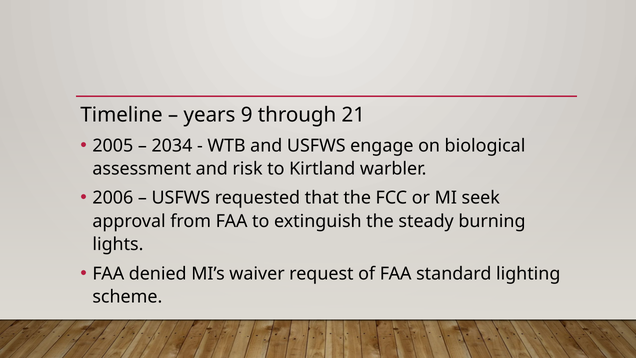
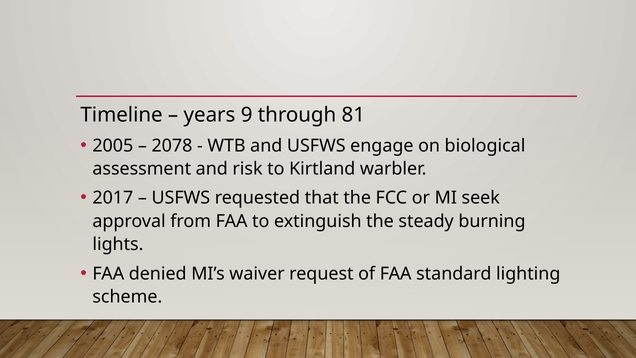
21: 21 -> 81
2034: 2034 -> 2078
2006: 2006 -> 2017
